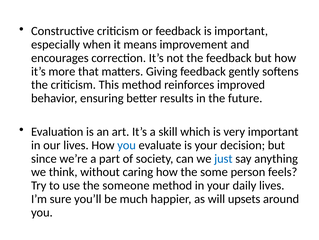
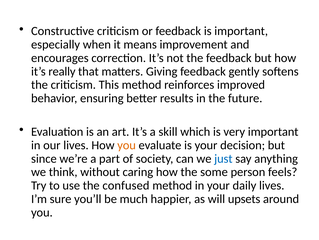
more: more -> really
you at (127, 145) colour: blue -> orange
someone: someone -> confused
